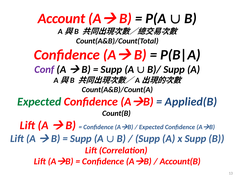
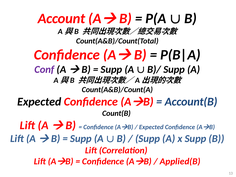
Expected at (39, 102) colour: green -> black
Applied(B: Applied(B -> Account(B
Account(B: Account(B -> Applied(B
